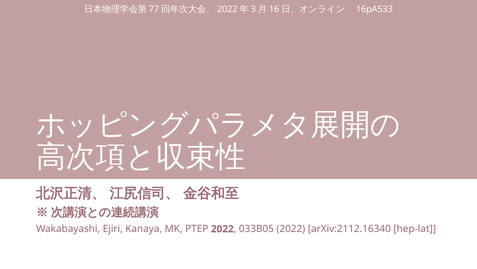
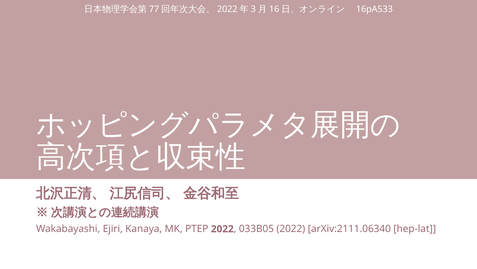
arXiv:2112.16340: arXiv:2112.16340 -> arXiv:2111.06340
